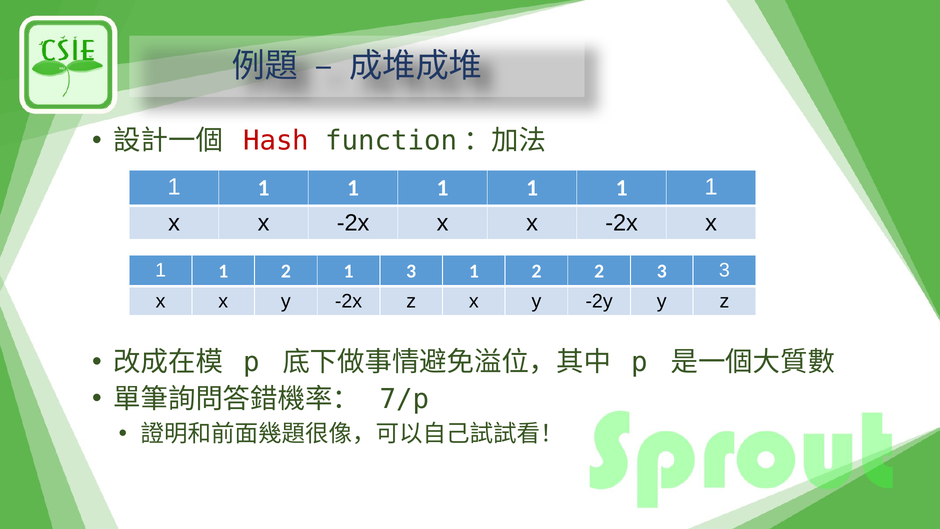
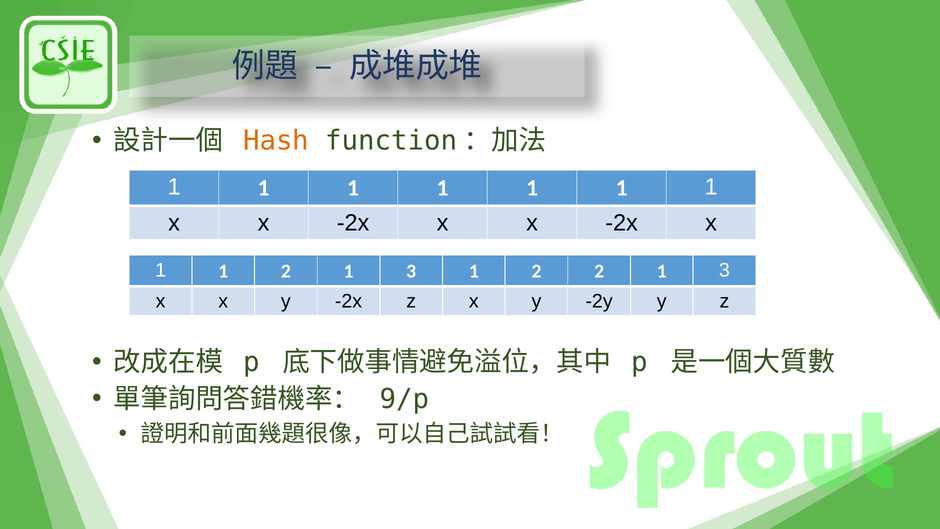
Hash colour: red -> orange
2 2 3: 3 -> 1
7/p: 7/p -> 9/p
